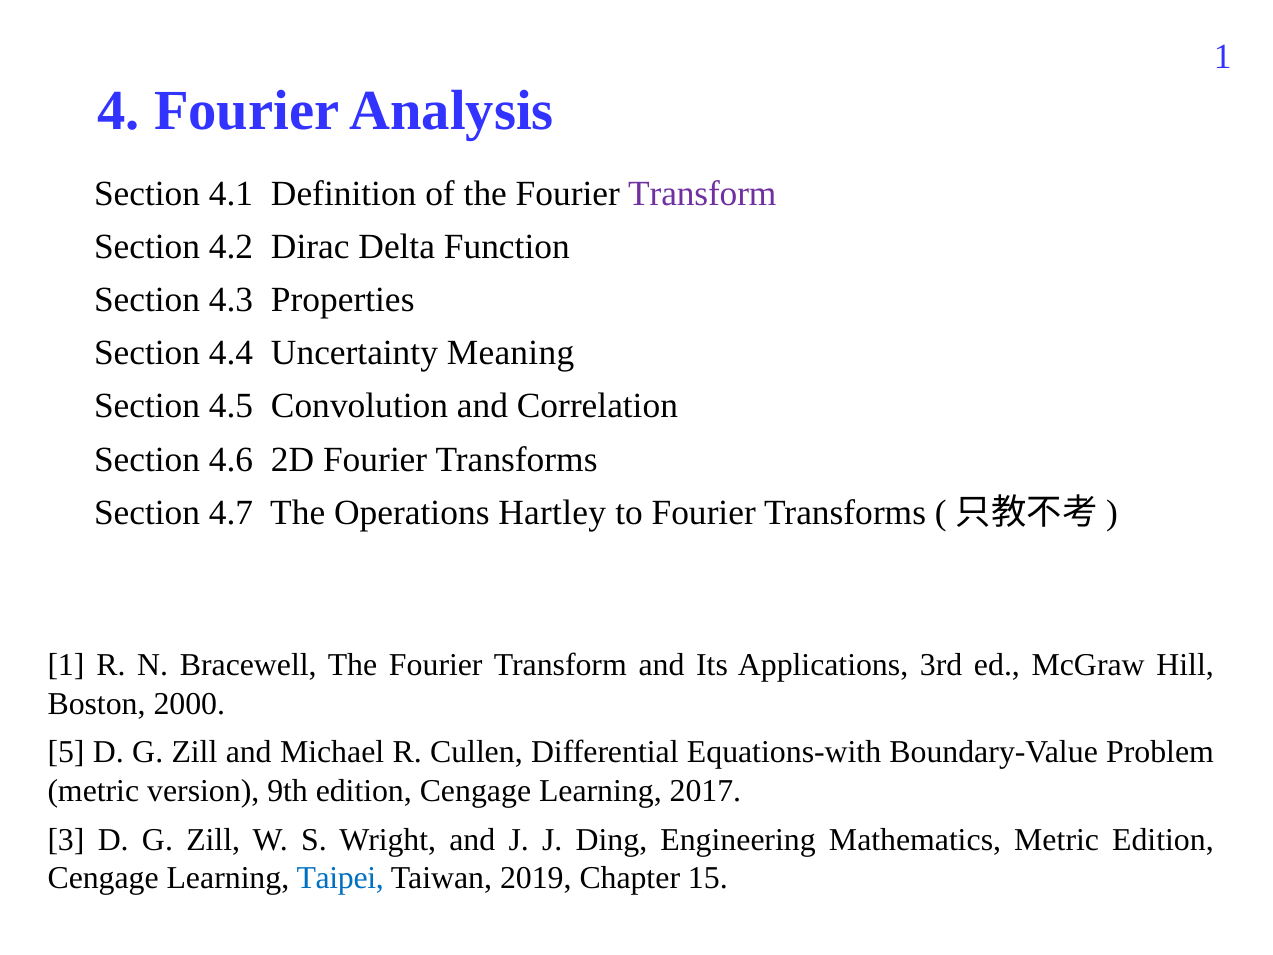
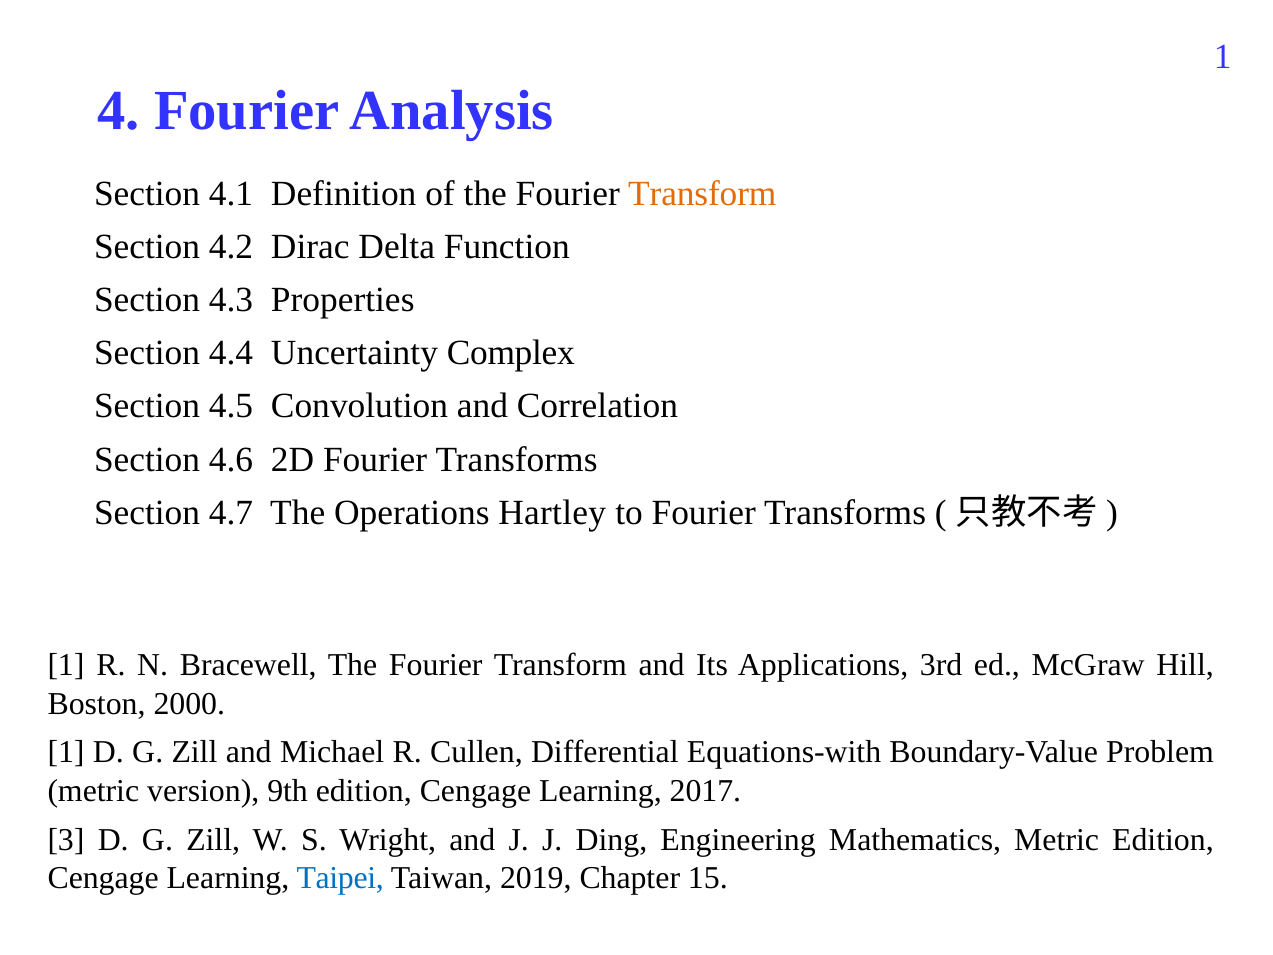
Transform at (702, 194) colour: purple -> orange
Meaning: Meaning -> Complex
5 at (66, 752): 5 -> 1
